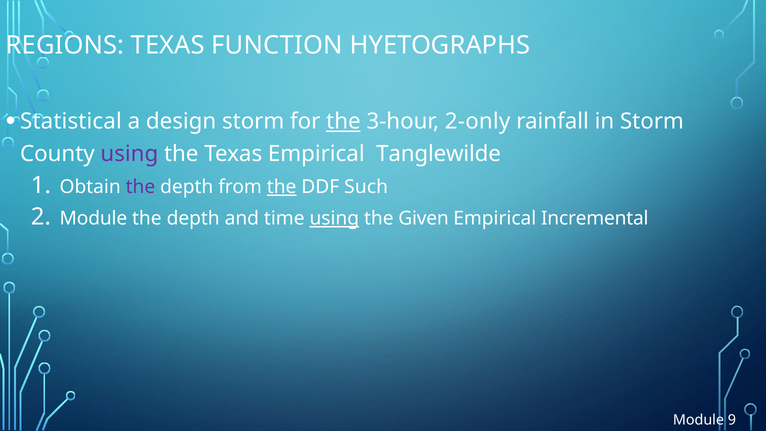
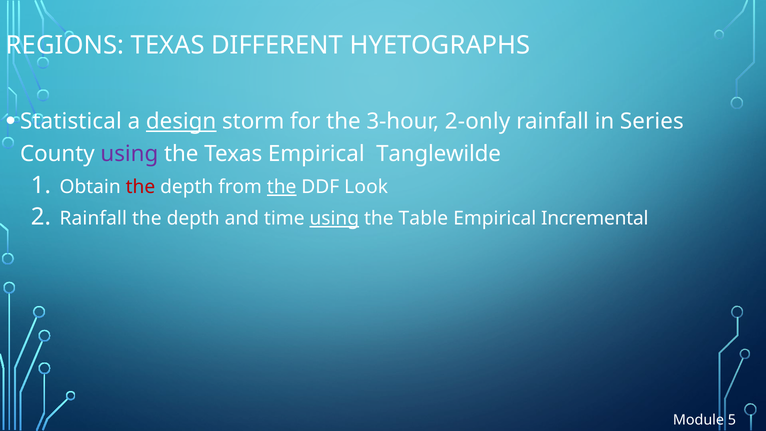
FUNCTION: FUNCTION -> DIFFERENT
design underline: none -> present
the at (343, 121) underline: present -> none
in Storm: Storm -> Series
the at (140, 187) colour: purple -> red
Such: Such -> Look
Module at (93, 218): Module -> Rainfall
Given: Given -> Table
9: 9 -> 5
